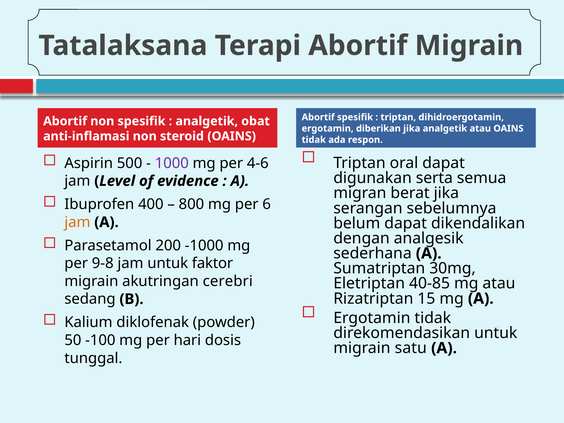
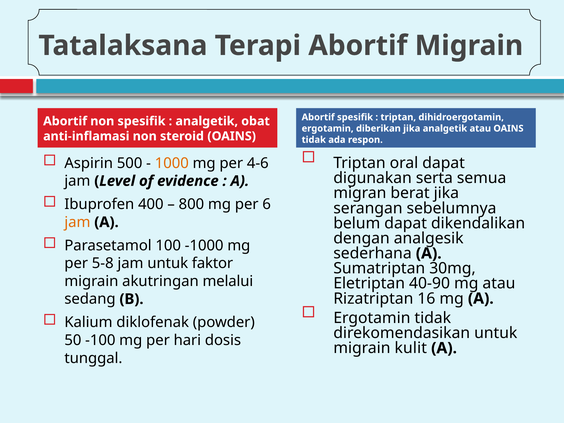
1000 colour: purple -> orange
200: 200 -> 100
9-8: 9-8 -> 5-8
cerebri: cerebri -> melalui
40-85: 40-85 -> 40-90
15: 15 -> 16
satu: satu -> kulit
